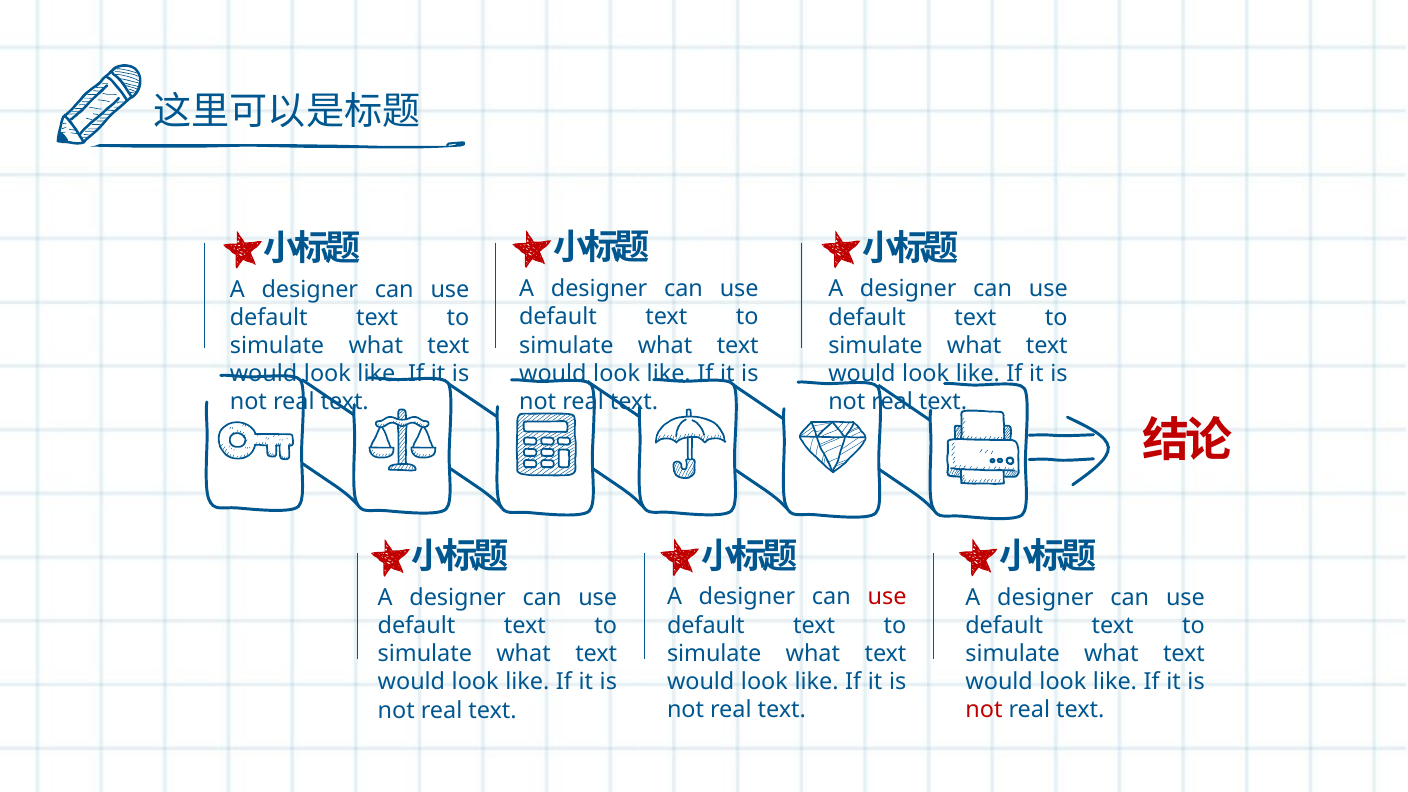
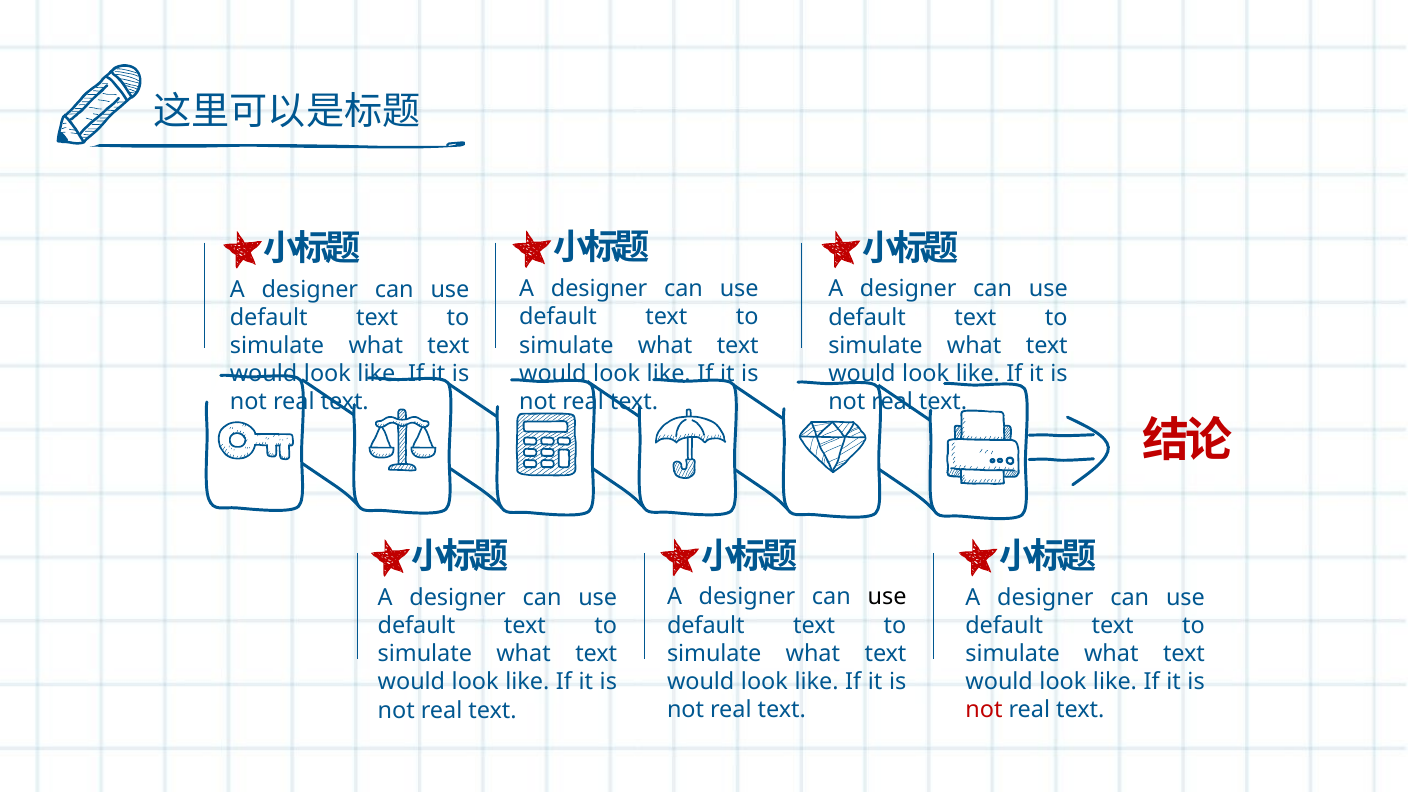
use at (887, 597) colour: red -> black
